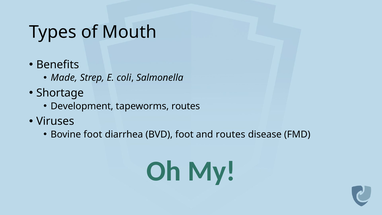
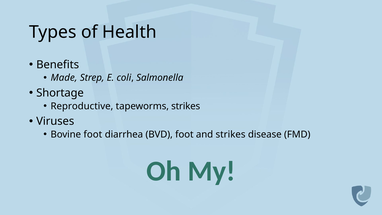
Mouth: Mouth -> Health
Development: Development -> Reproductive
tapeworms routes: routes -> strikes
and routes: routes -> strikes
